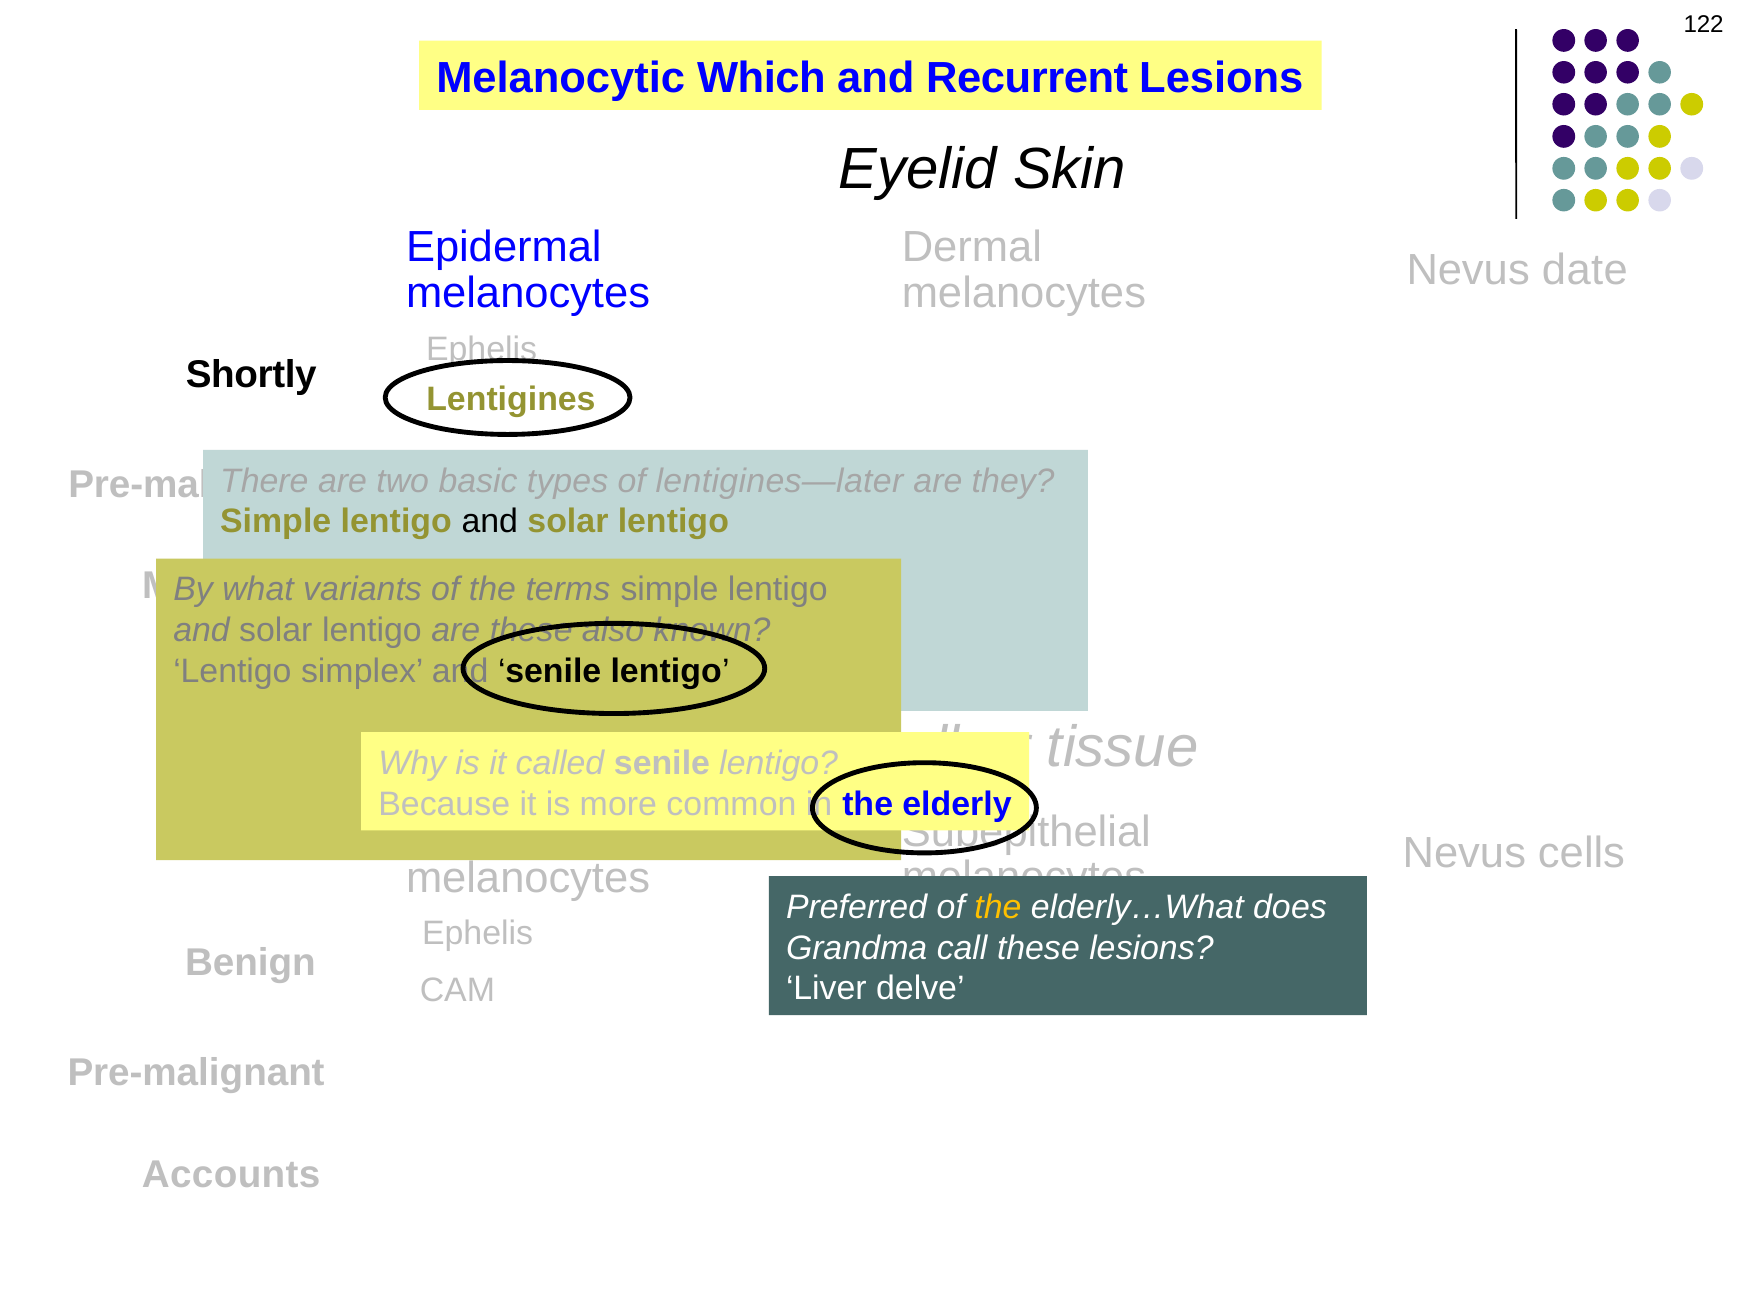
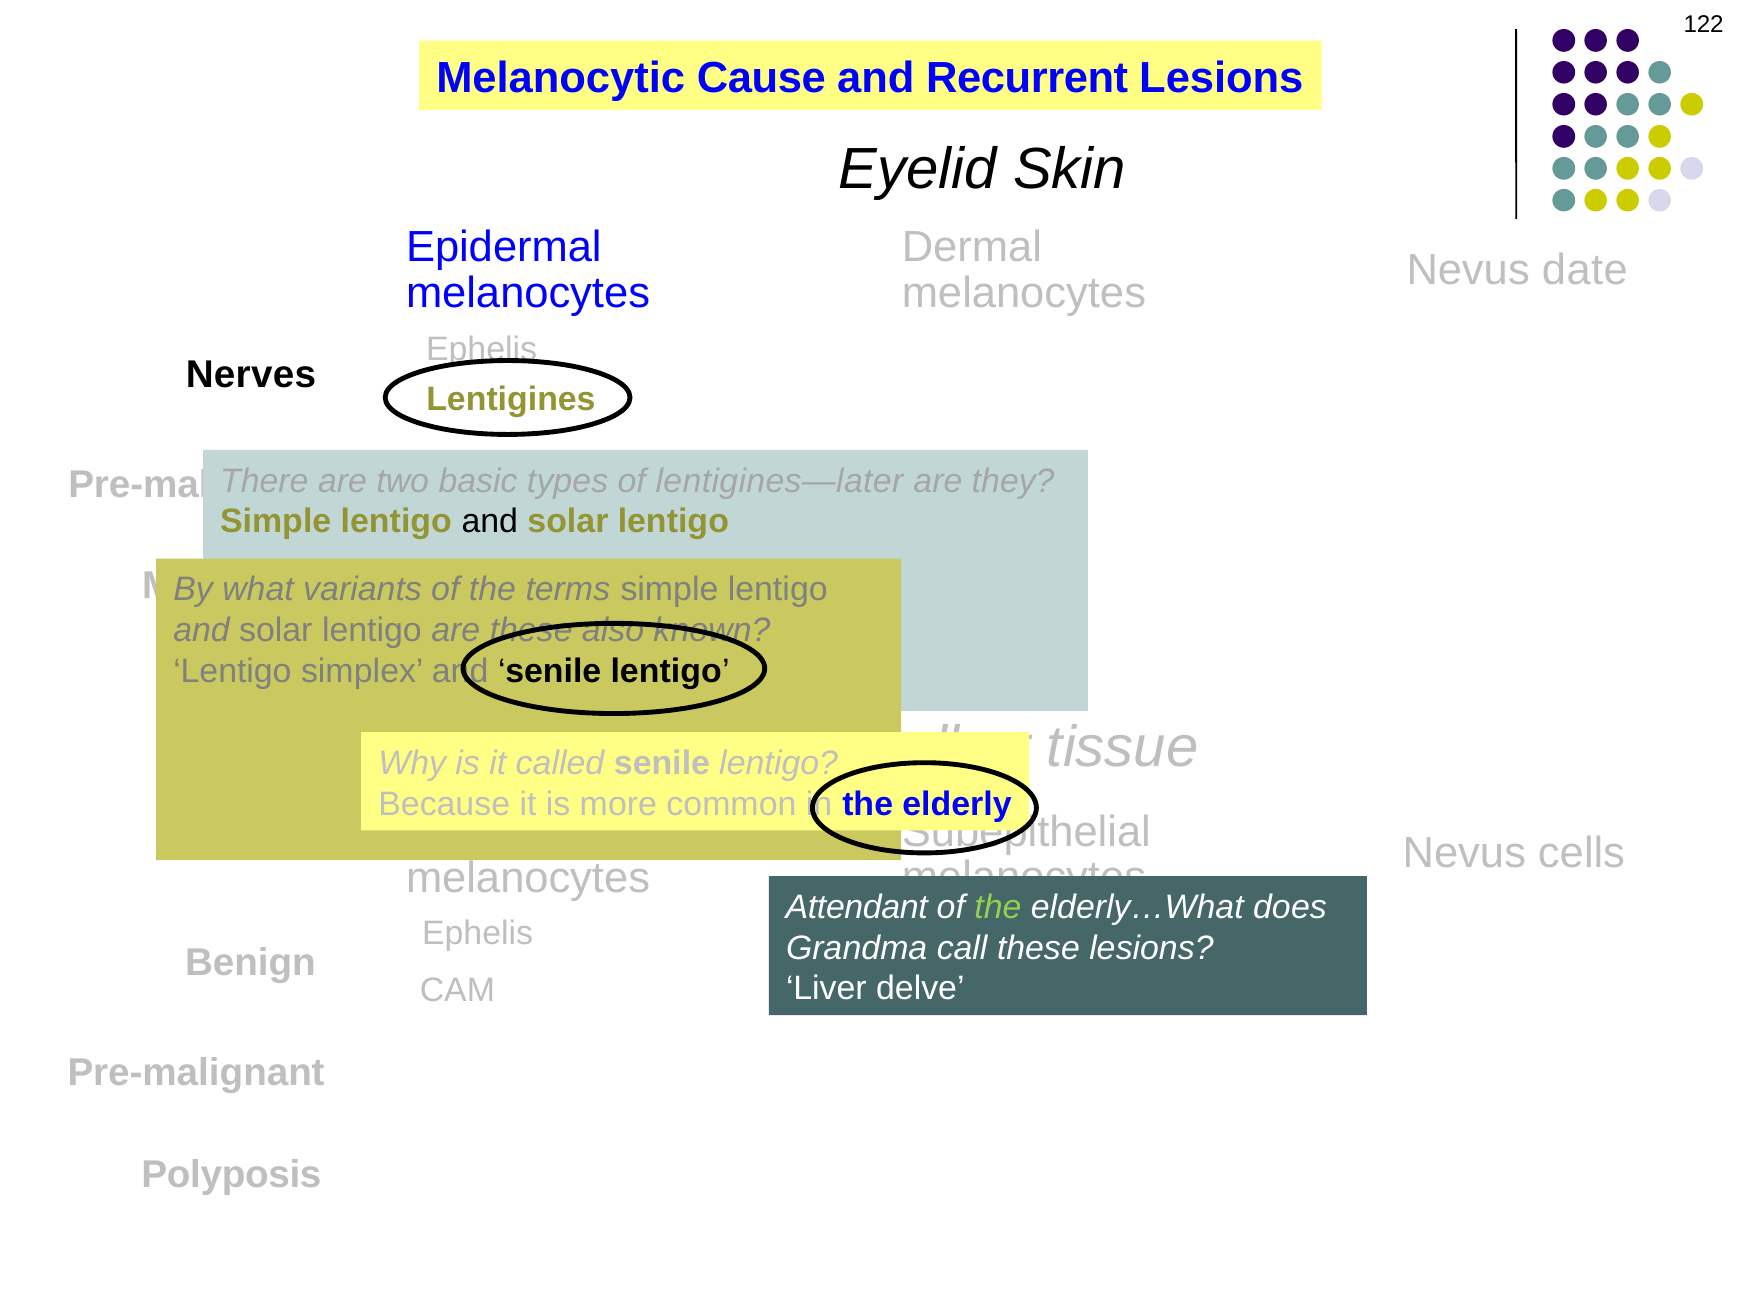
Which: Which -> Cause
Shortly: Shortly -> Nerves
Preferred: Preferred -> Attendant
the at (998, 907) colour: yellow -> light green
Accounts: Accounts -> Polyposis
